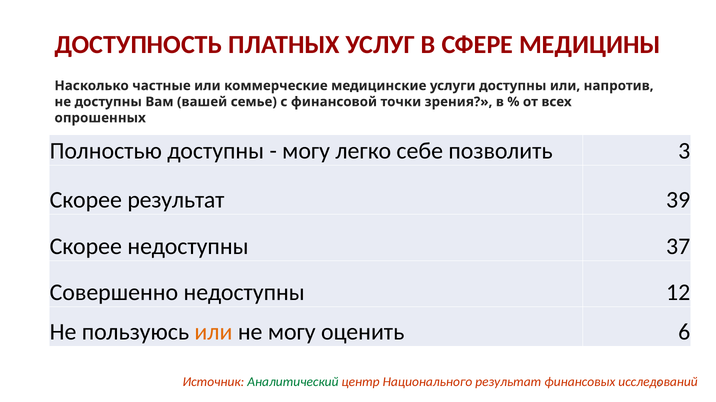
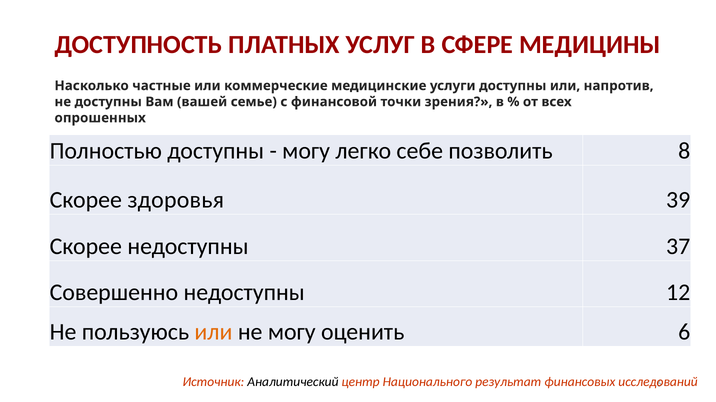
3: 3 -> 8
Скорее результат: результат -> здоровья
Аналитический colour: green -> black
